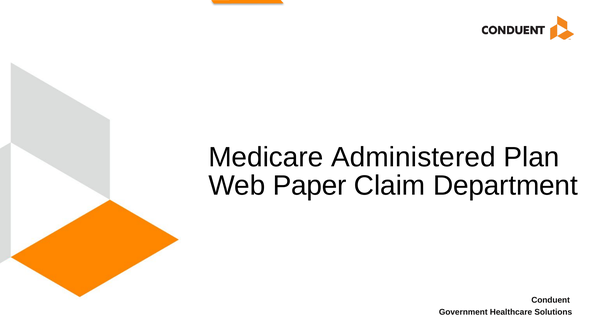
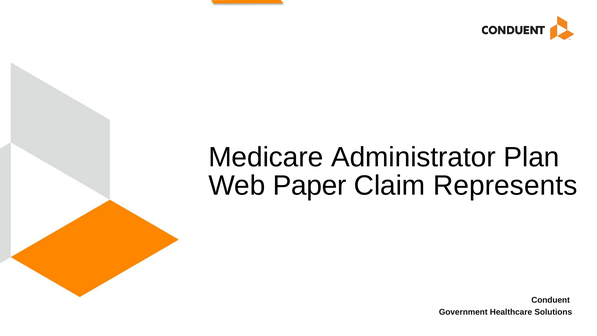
Administered: Administered -> Administrator
Department: Department -> Represents
